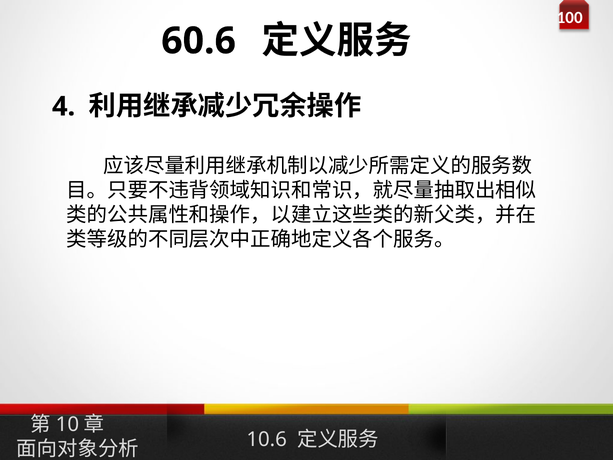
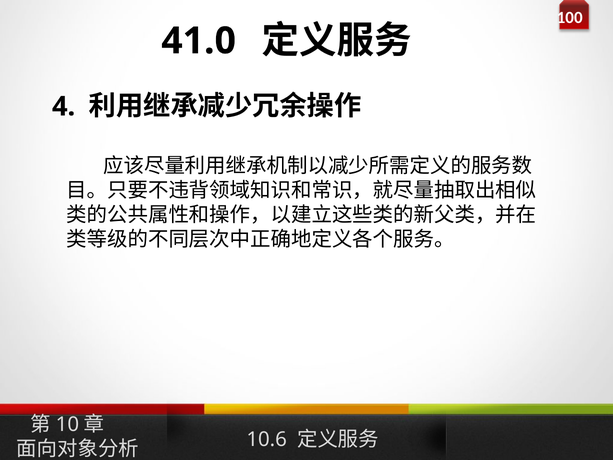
60.6: 60.6 -> 41.0
